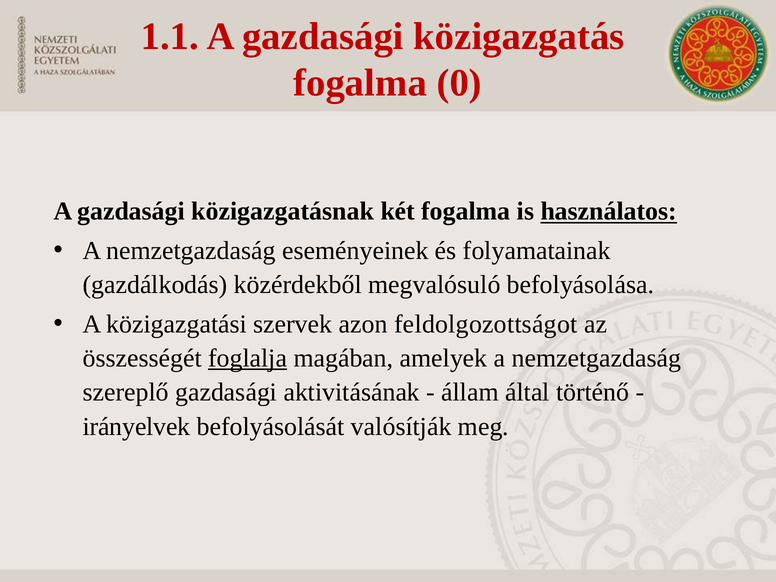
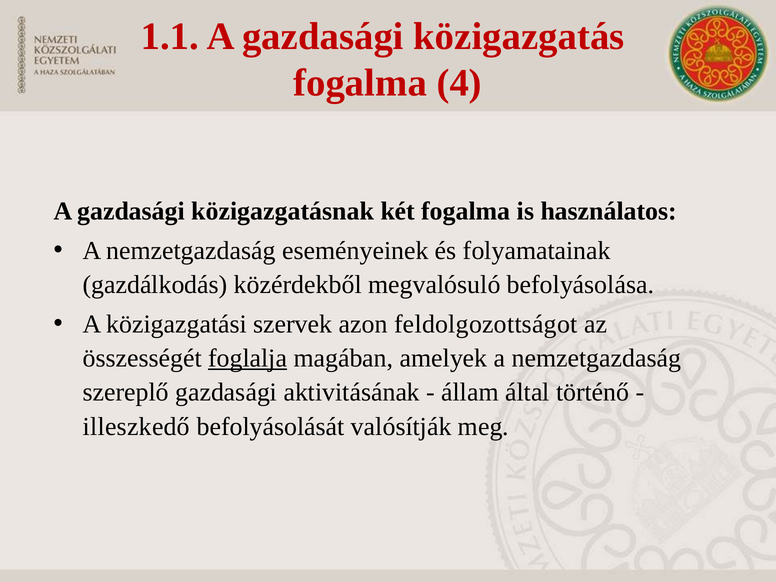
0: 0 -> 4
használatos underline: present -> none
irányelvek: irányelvek -> illeszkedő
